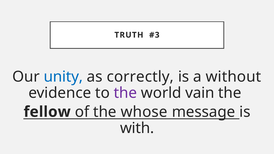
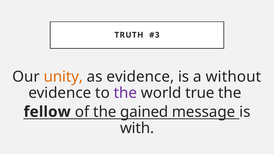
unity colour: blue -> orange
as correctly: correctly -> evidence
vain: vain -> true
whose: whose -> gained
